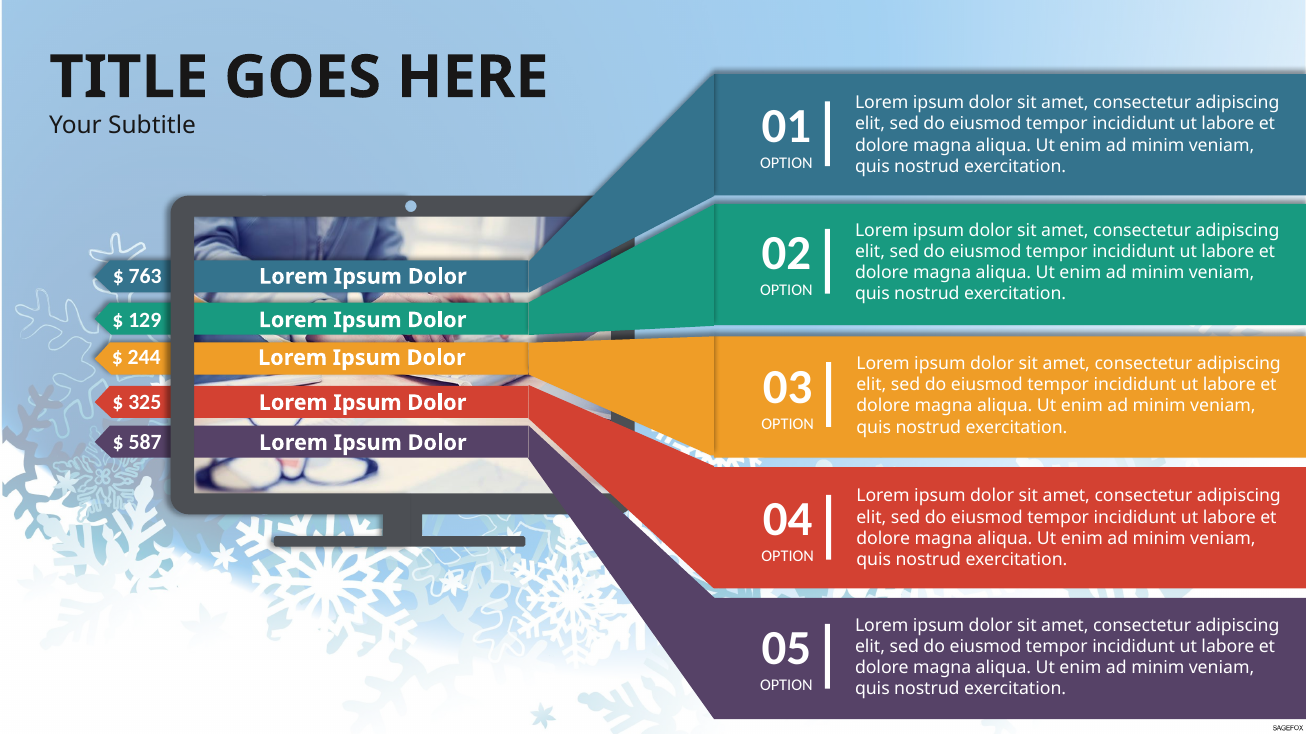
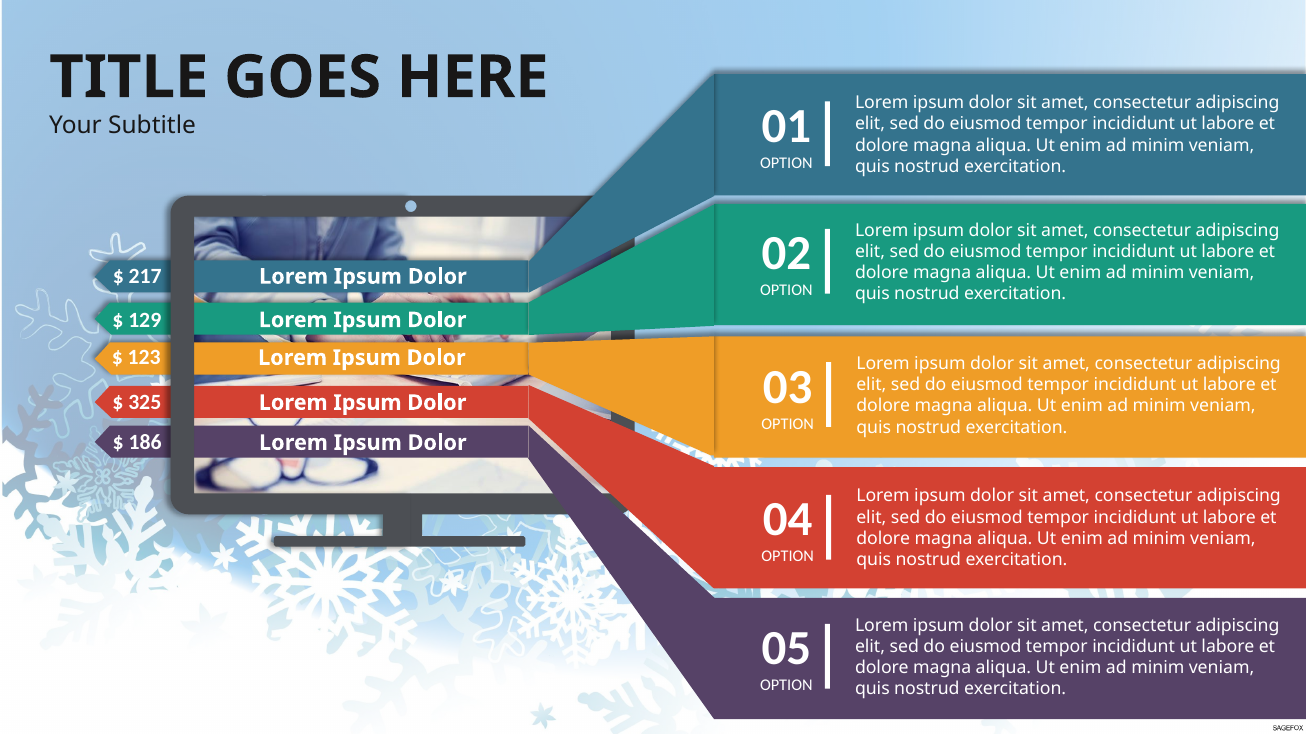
763: 763 -> 217
244: 244 -> 123
587: 587 -> 186
